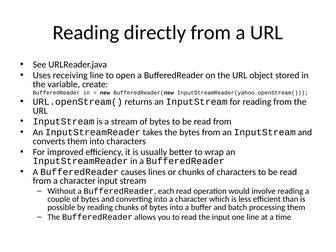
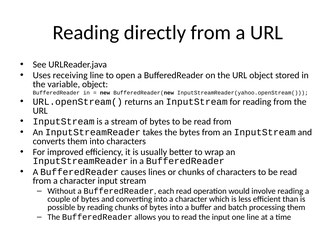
variable create: create -> object
